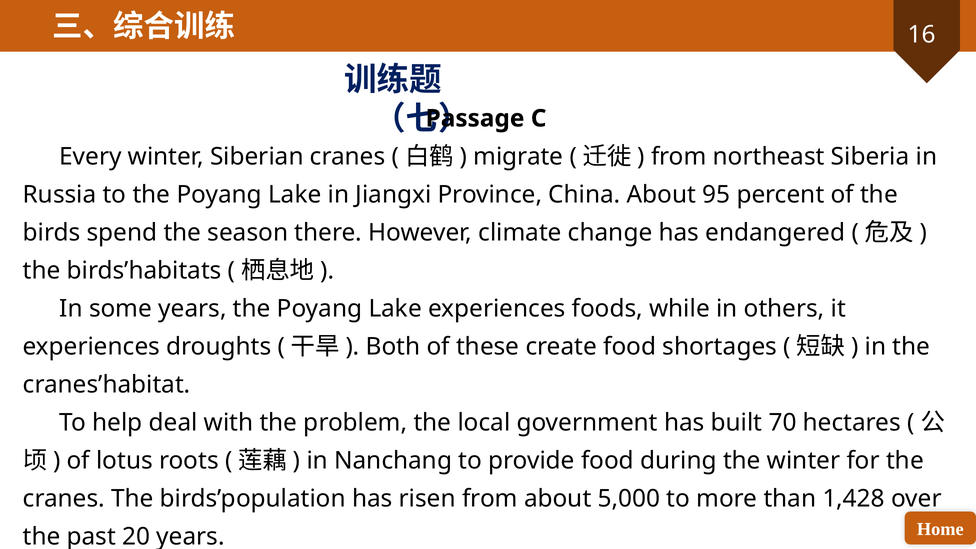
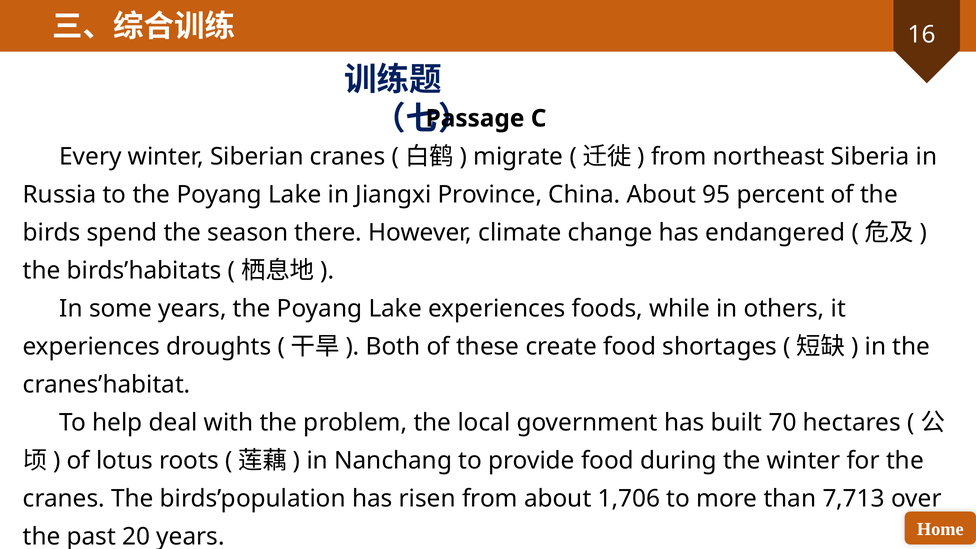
5,000: 5,000 -> 1,706
1,428: 1,428 -> 7,713
